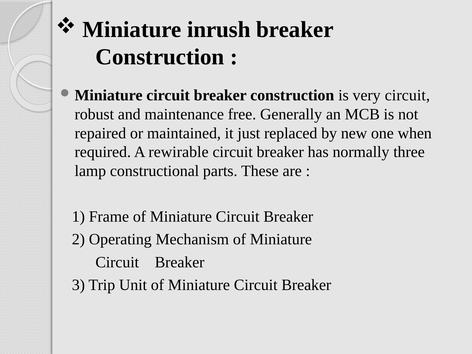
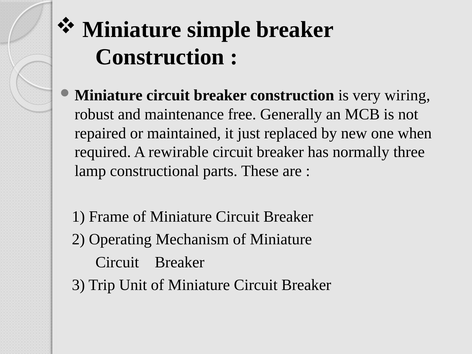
inrush: inrush -> simple
very circuit: circuit -> wiring
